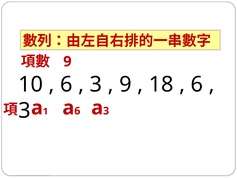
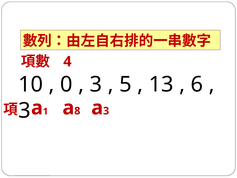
9 at (67, 61): 9 -> 4
6 at (66, 84): 6 -> 0
9 at (125, 84): 9 -> 5
18: 18 -> 13
6 at (77, 111): 6 -> 8
